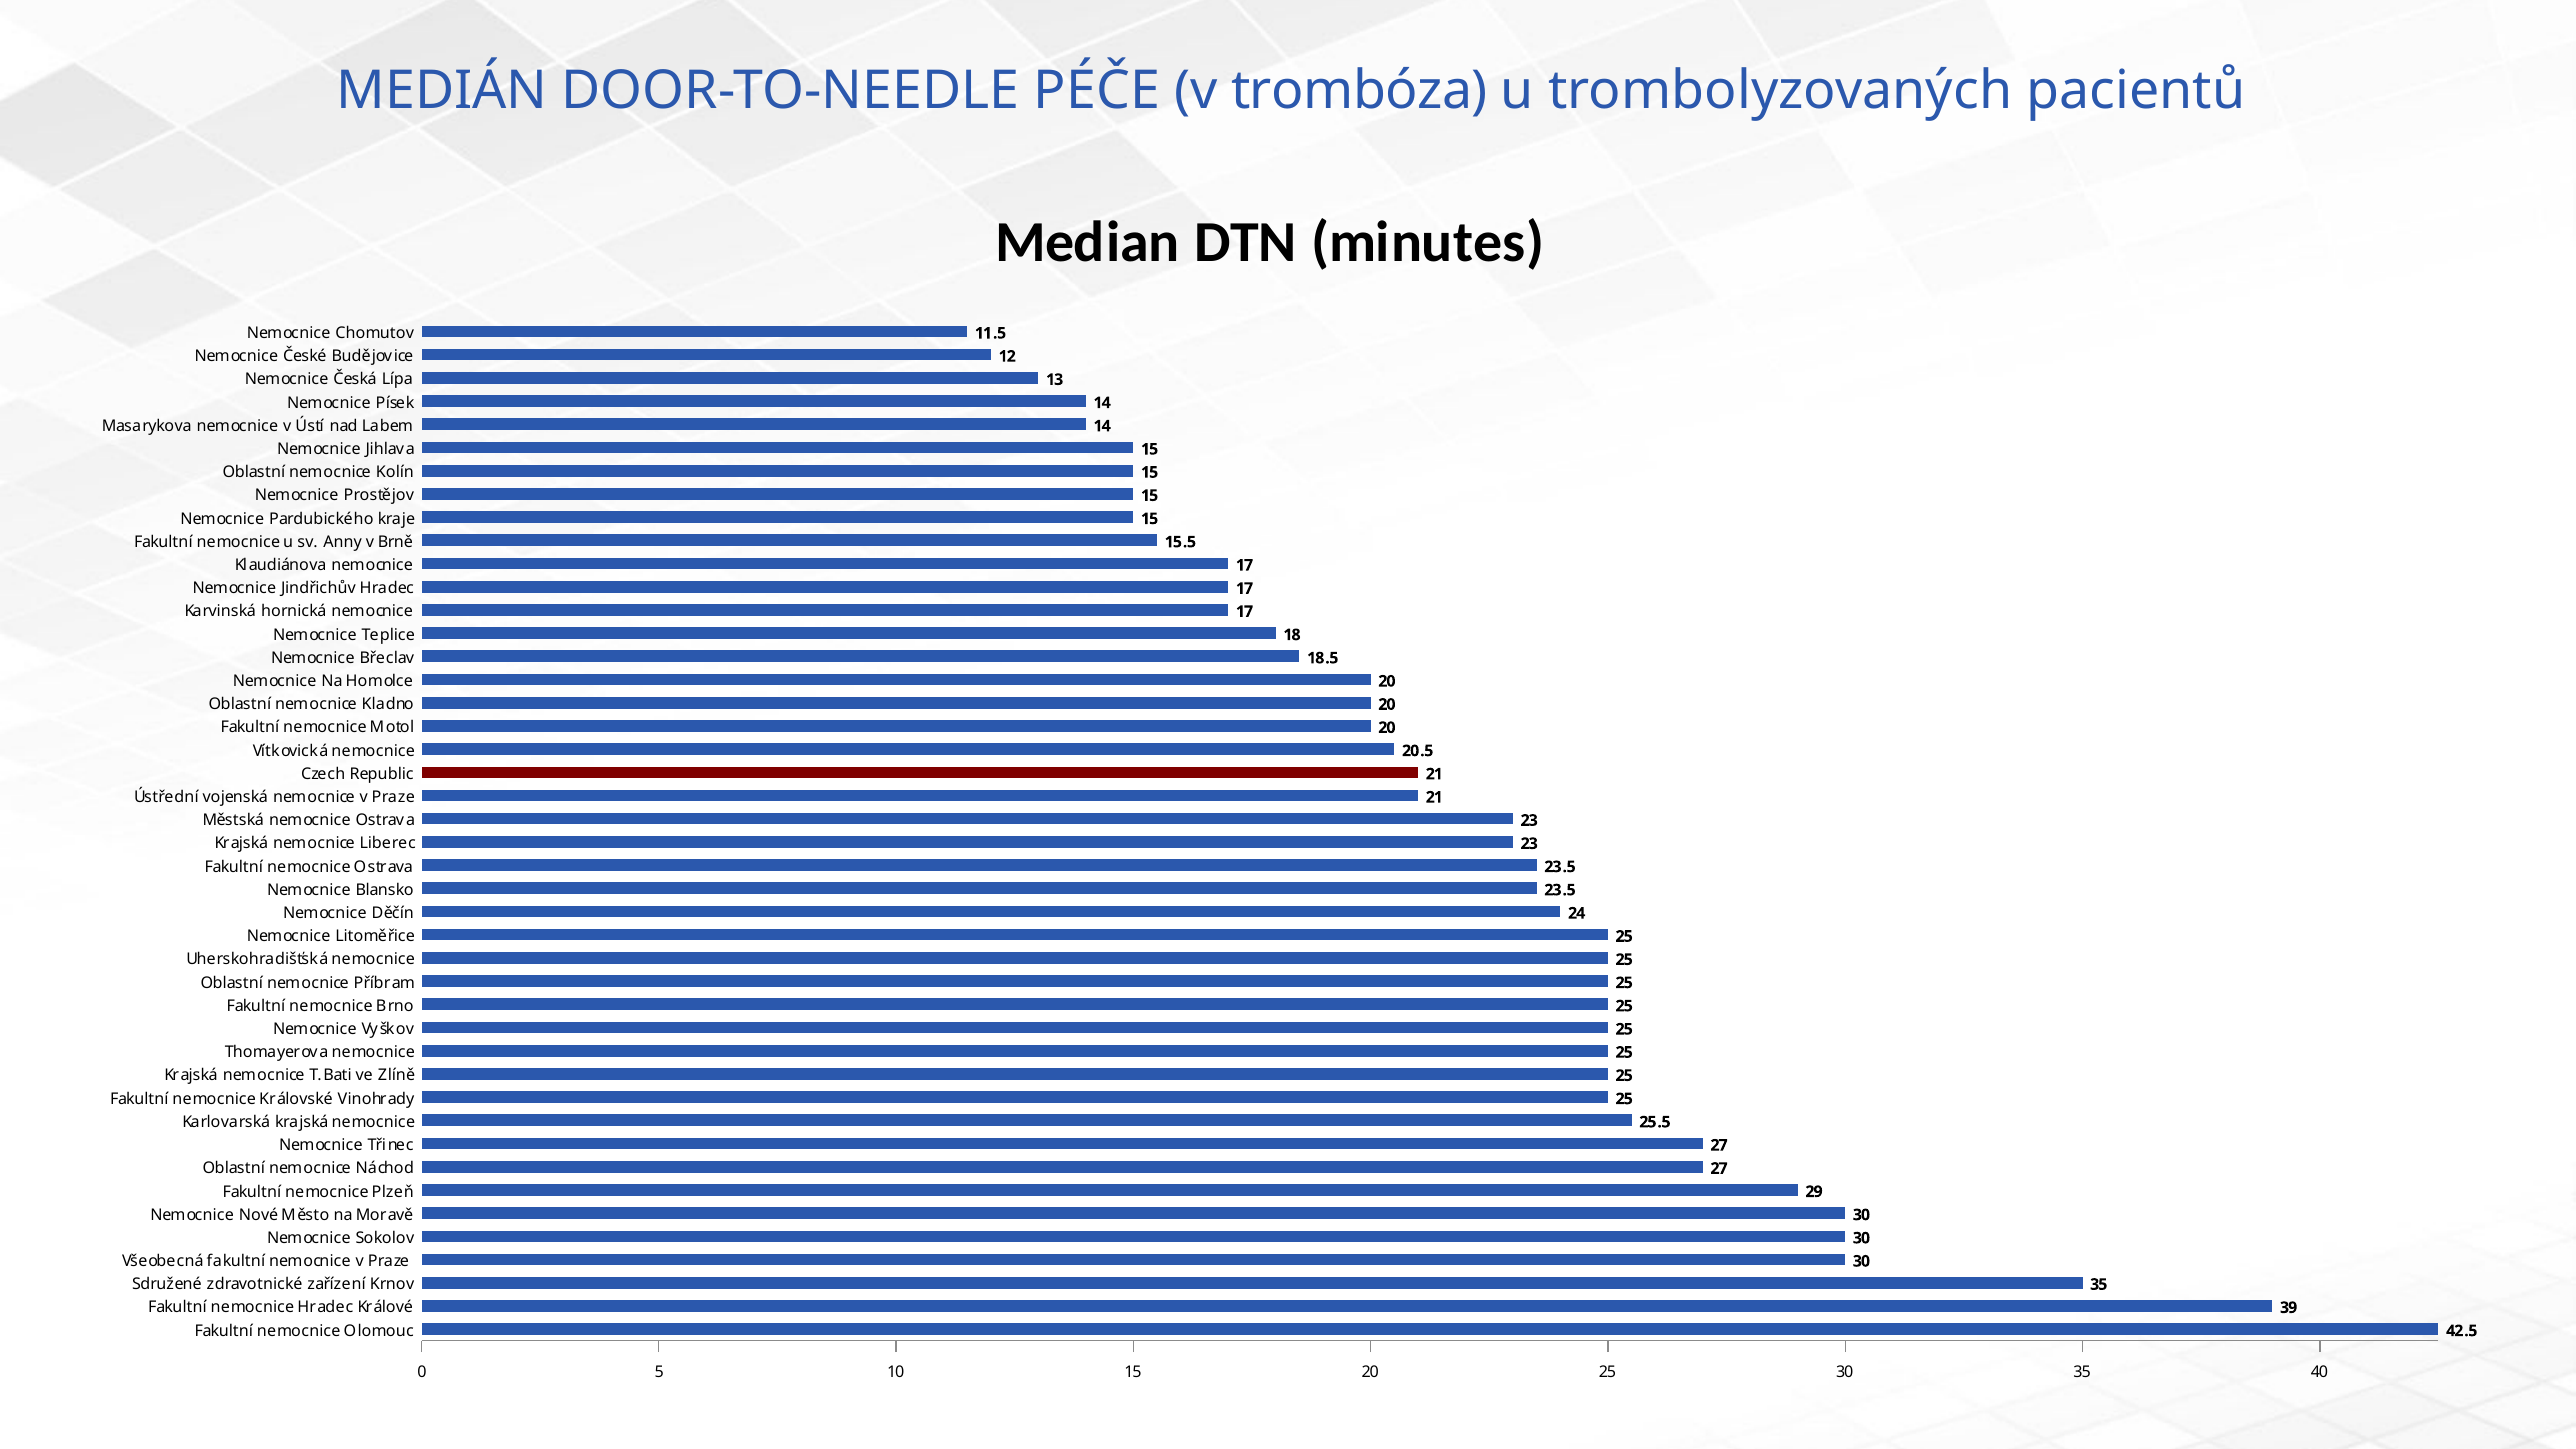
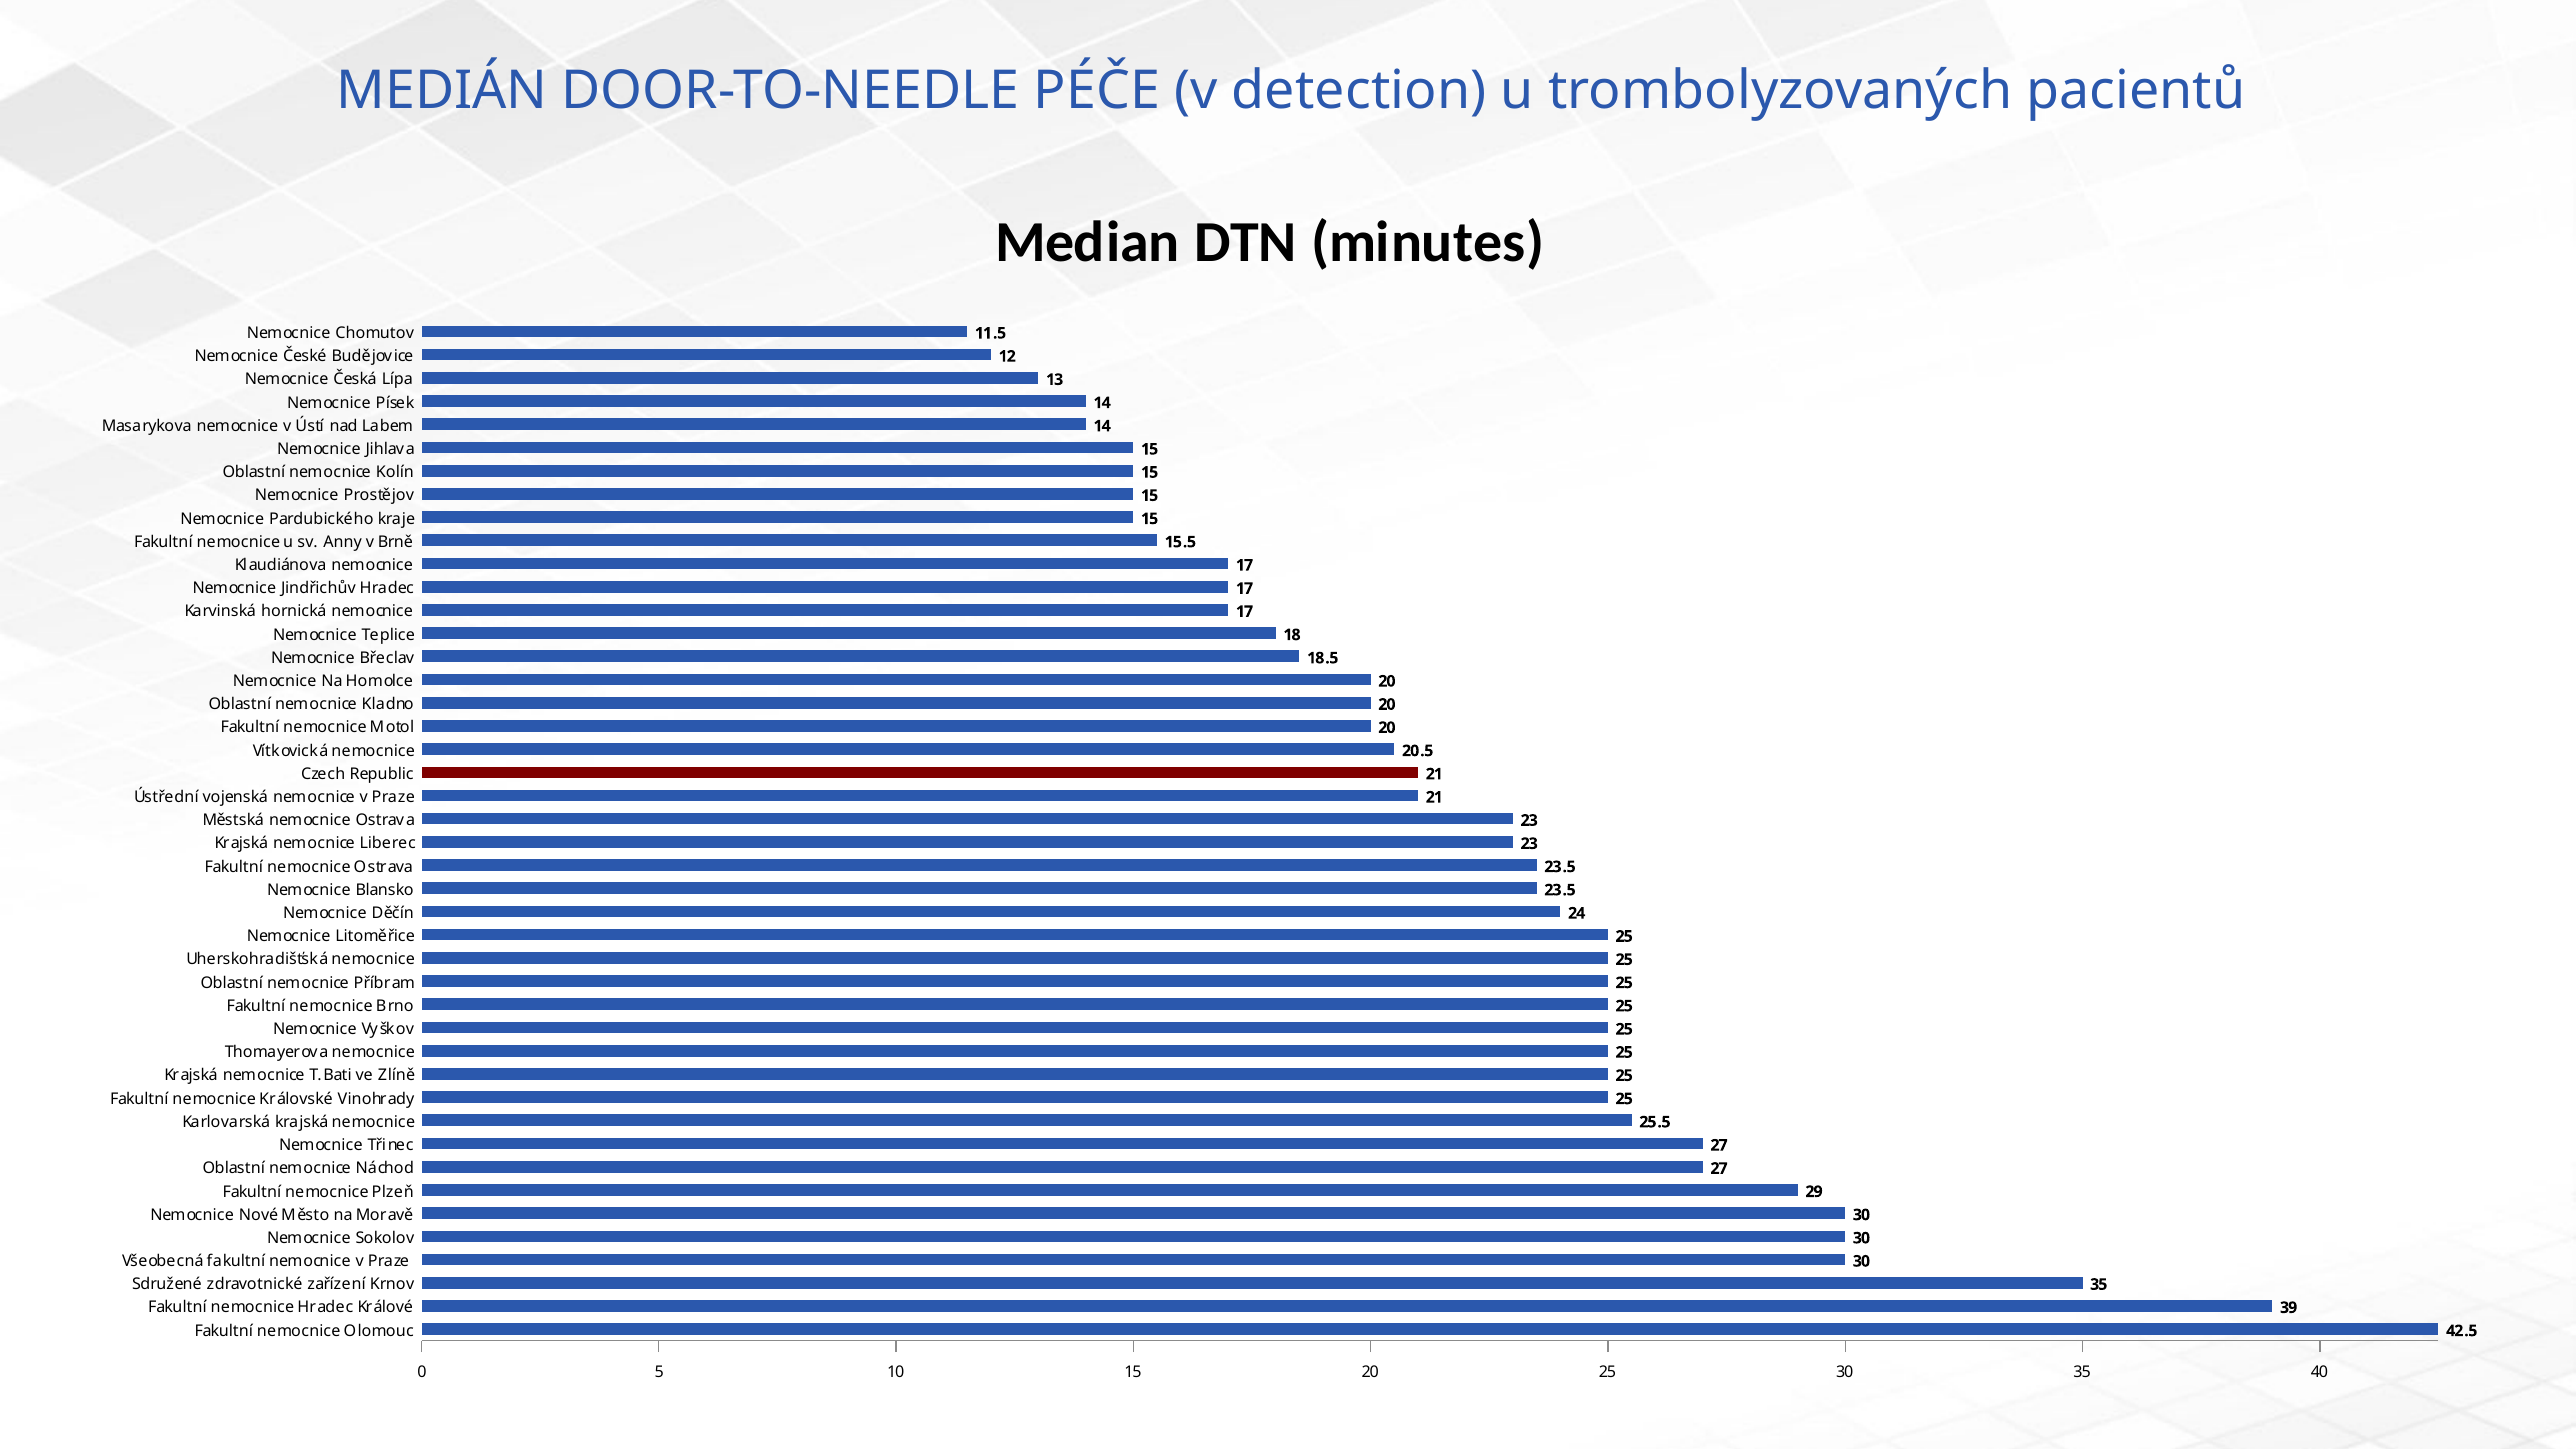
trombóza: trombóza -> detection
